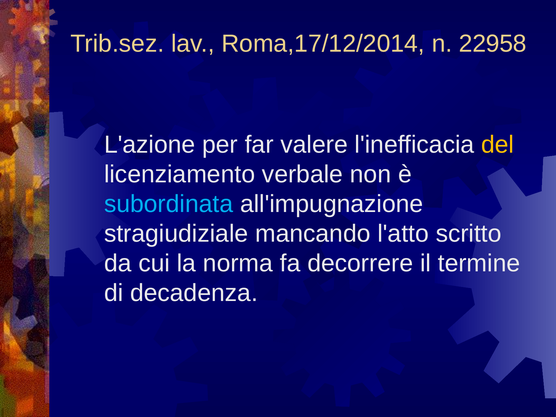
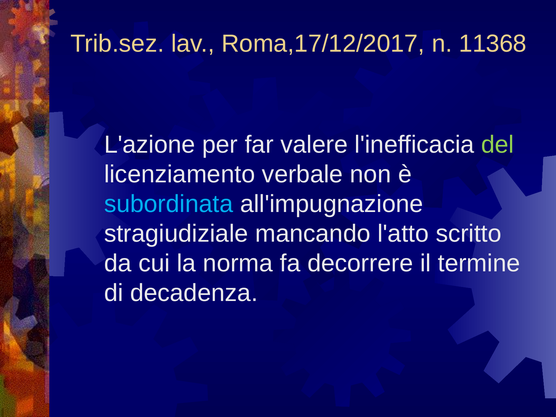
Roma,17/12/2014: Roma,17/12/2014 -> Roma,17/12/2017
22958: 22958 -> 11368
del colour: yellow -> light green
